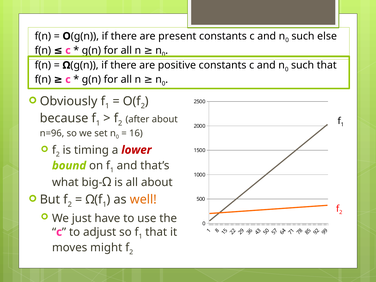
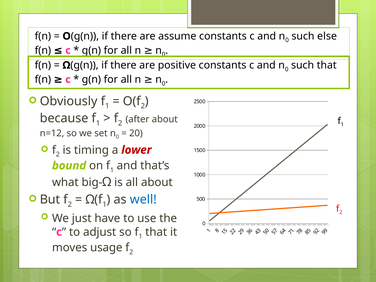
present: present -> assume
n=96: n=96 -> n=12
16: 16 -> 20
well colour: orange -> blue
might: might -> usage
